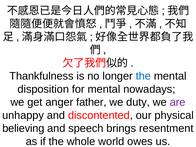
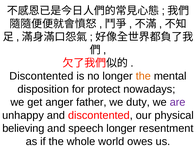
Thankfulness at (41, 76): Thankfulness -> Discontented
the at (143, 76) colour: blue -> orange
for mental: mental -> protect
speech brings: brings -> longer
